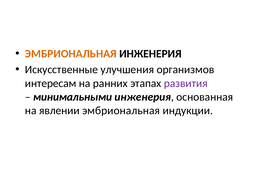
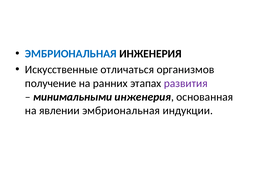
ЭМБРИОНАЛЬНАЯ at (71, 54) colour: orange -> blue
улучшения: улучшения -> отличаться
интересам: интересам -> получение
